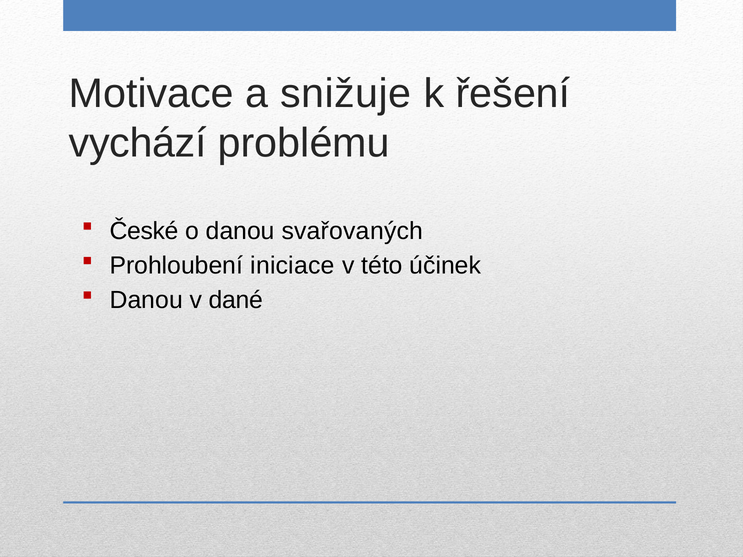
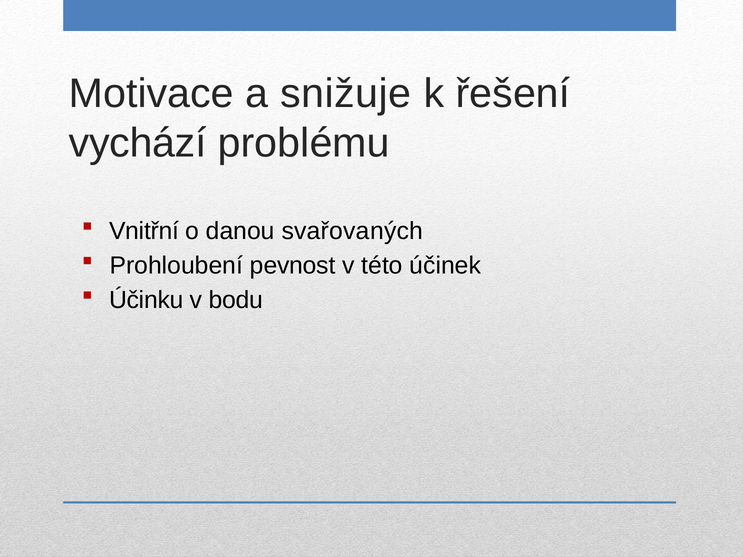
České: České -> Vnitřní
iniciace: iniciace -> pevnost
Danou at (146, 300): Danou -> Účinku
dané: dané -> bodu
